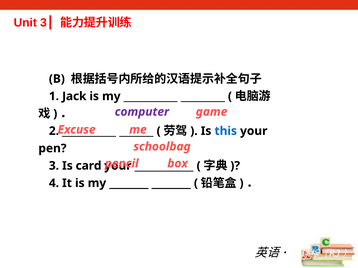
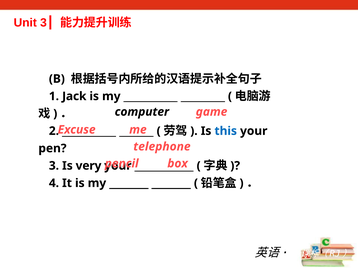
computer colour: purple -> black
schoolbag: schoolbag -> telephone
card: card -> very
